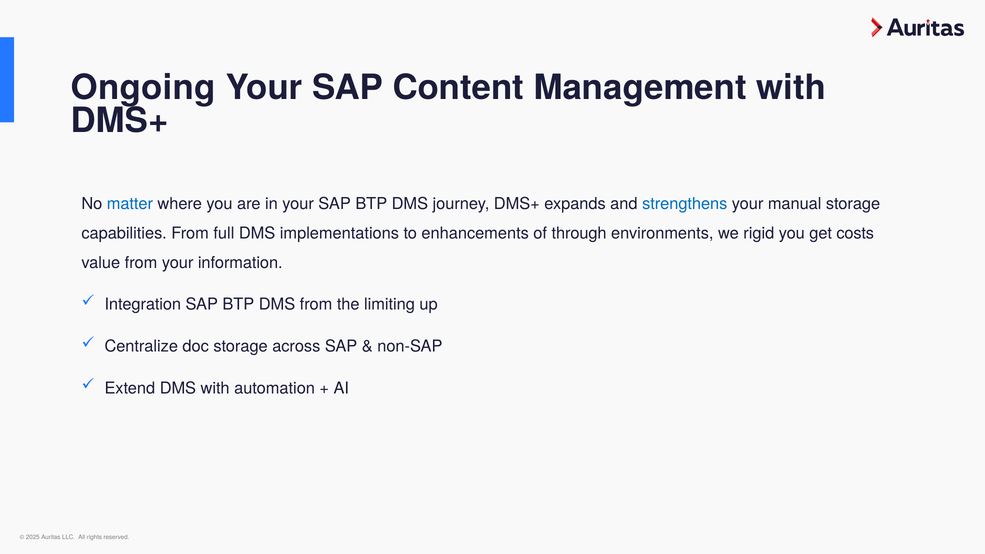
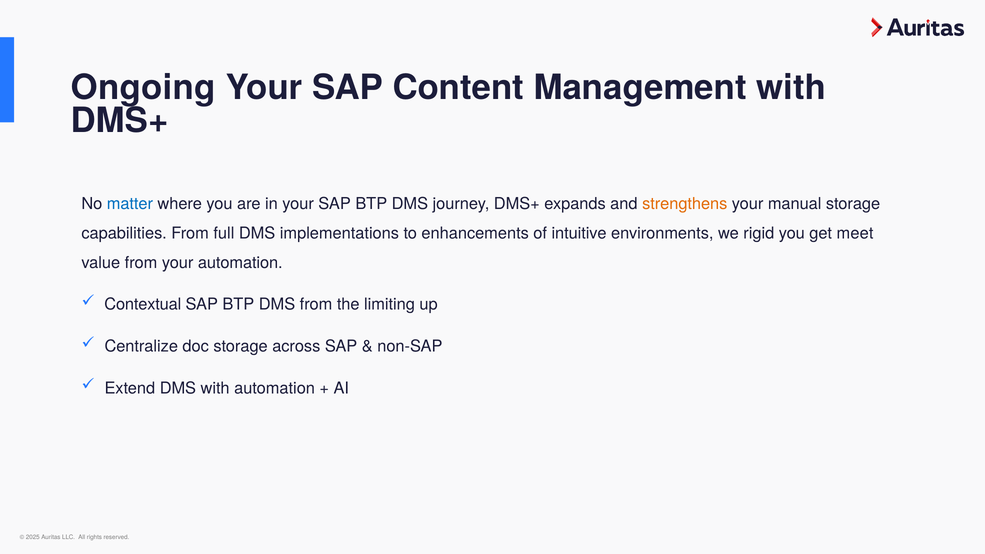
strengthens colour: blue -> orange
through: through -> intuitive
costs: costs -> meet
your information: information -> automation
Integration: Integration -> Contextual
